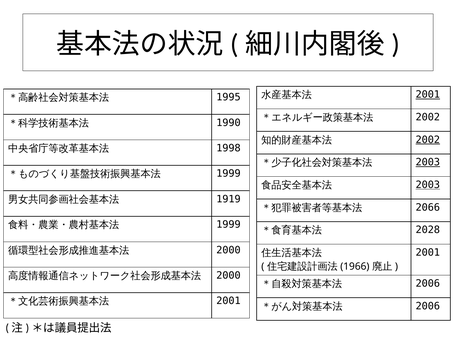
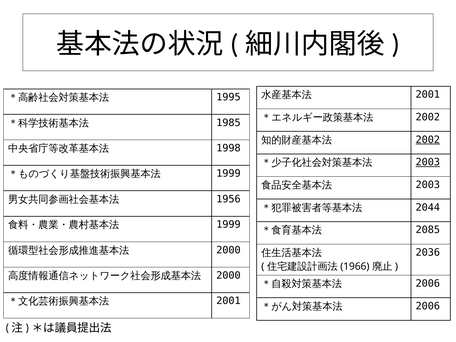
2001 at (428, 95) underline: present -> none
1990: 1990 -> 1985
2003 at (428, 185) underline: present -> none
1919: 1919 -> 1956
2066: 2066 -> 2044
2028: 2028 -> 2085
2001 at (428, 252): 2001 -> 2036
